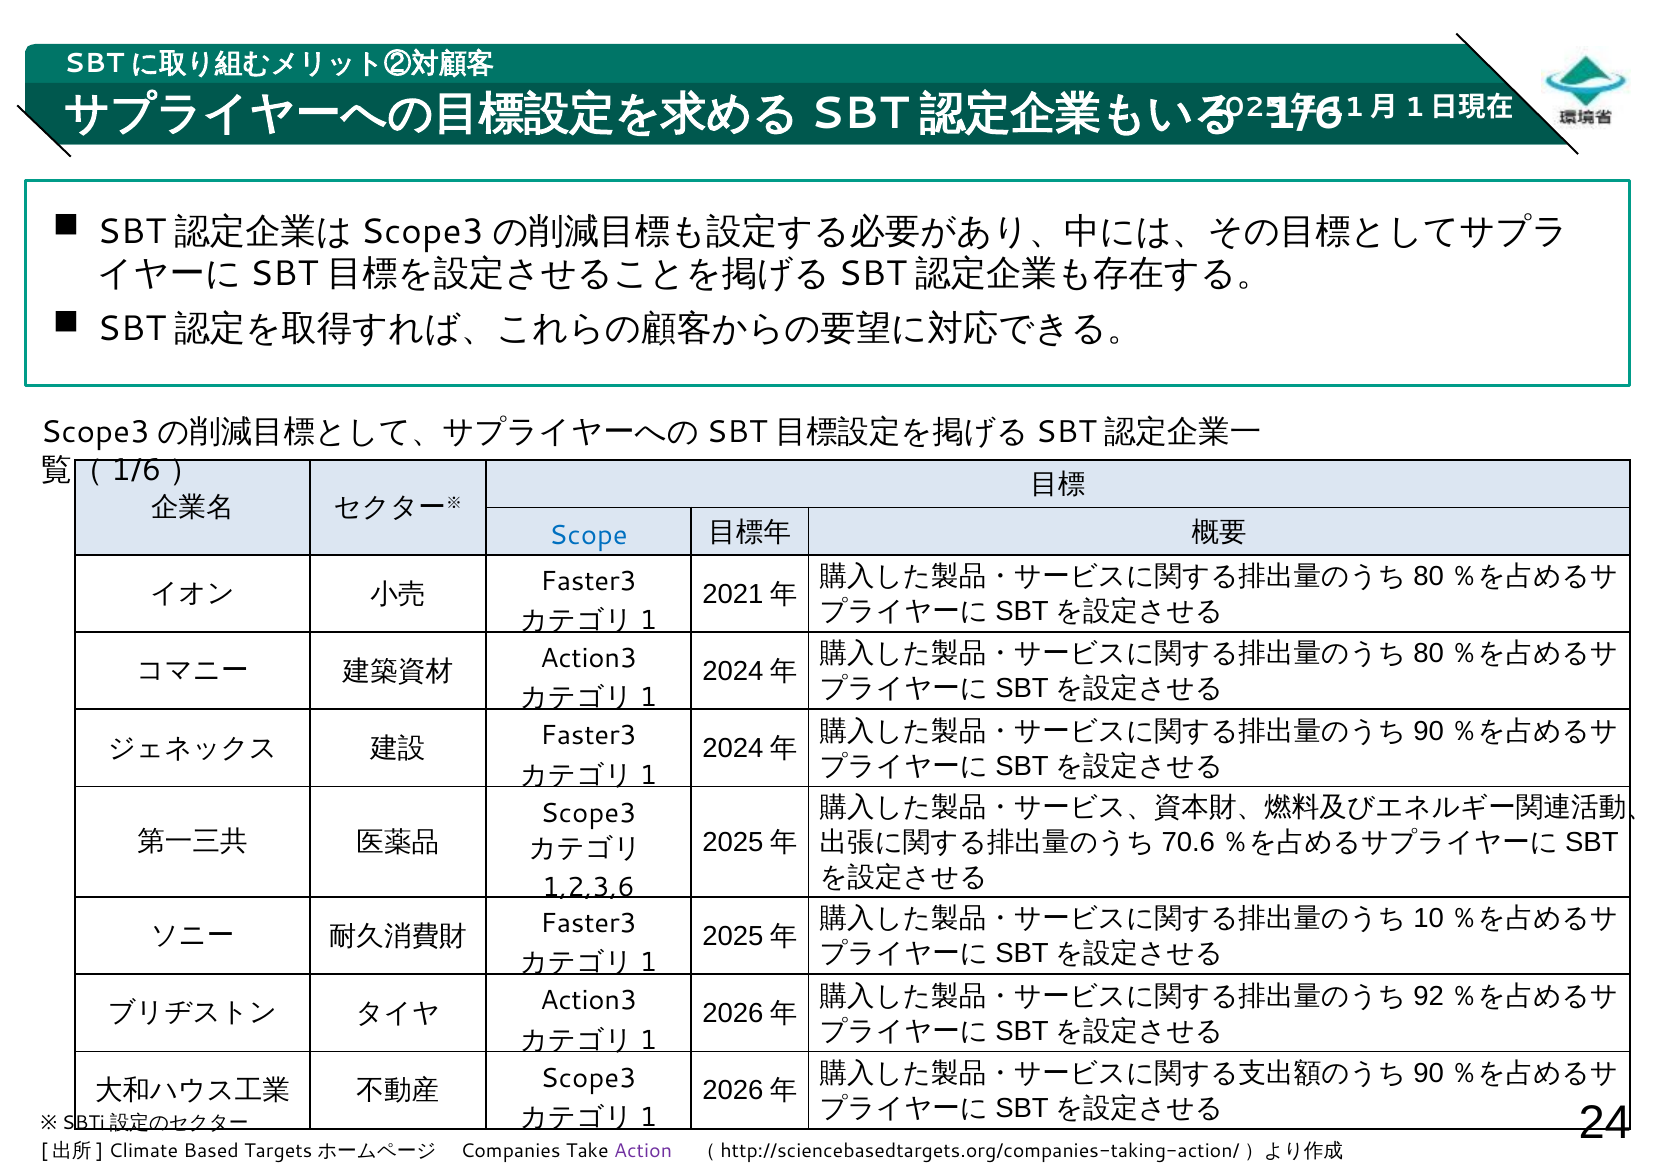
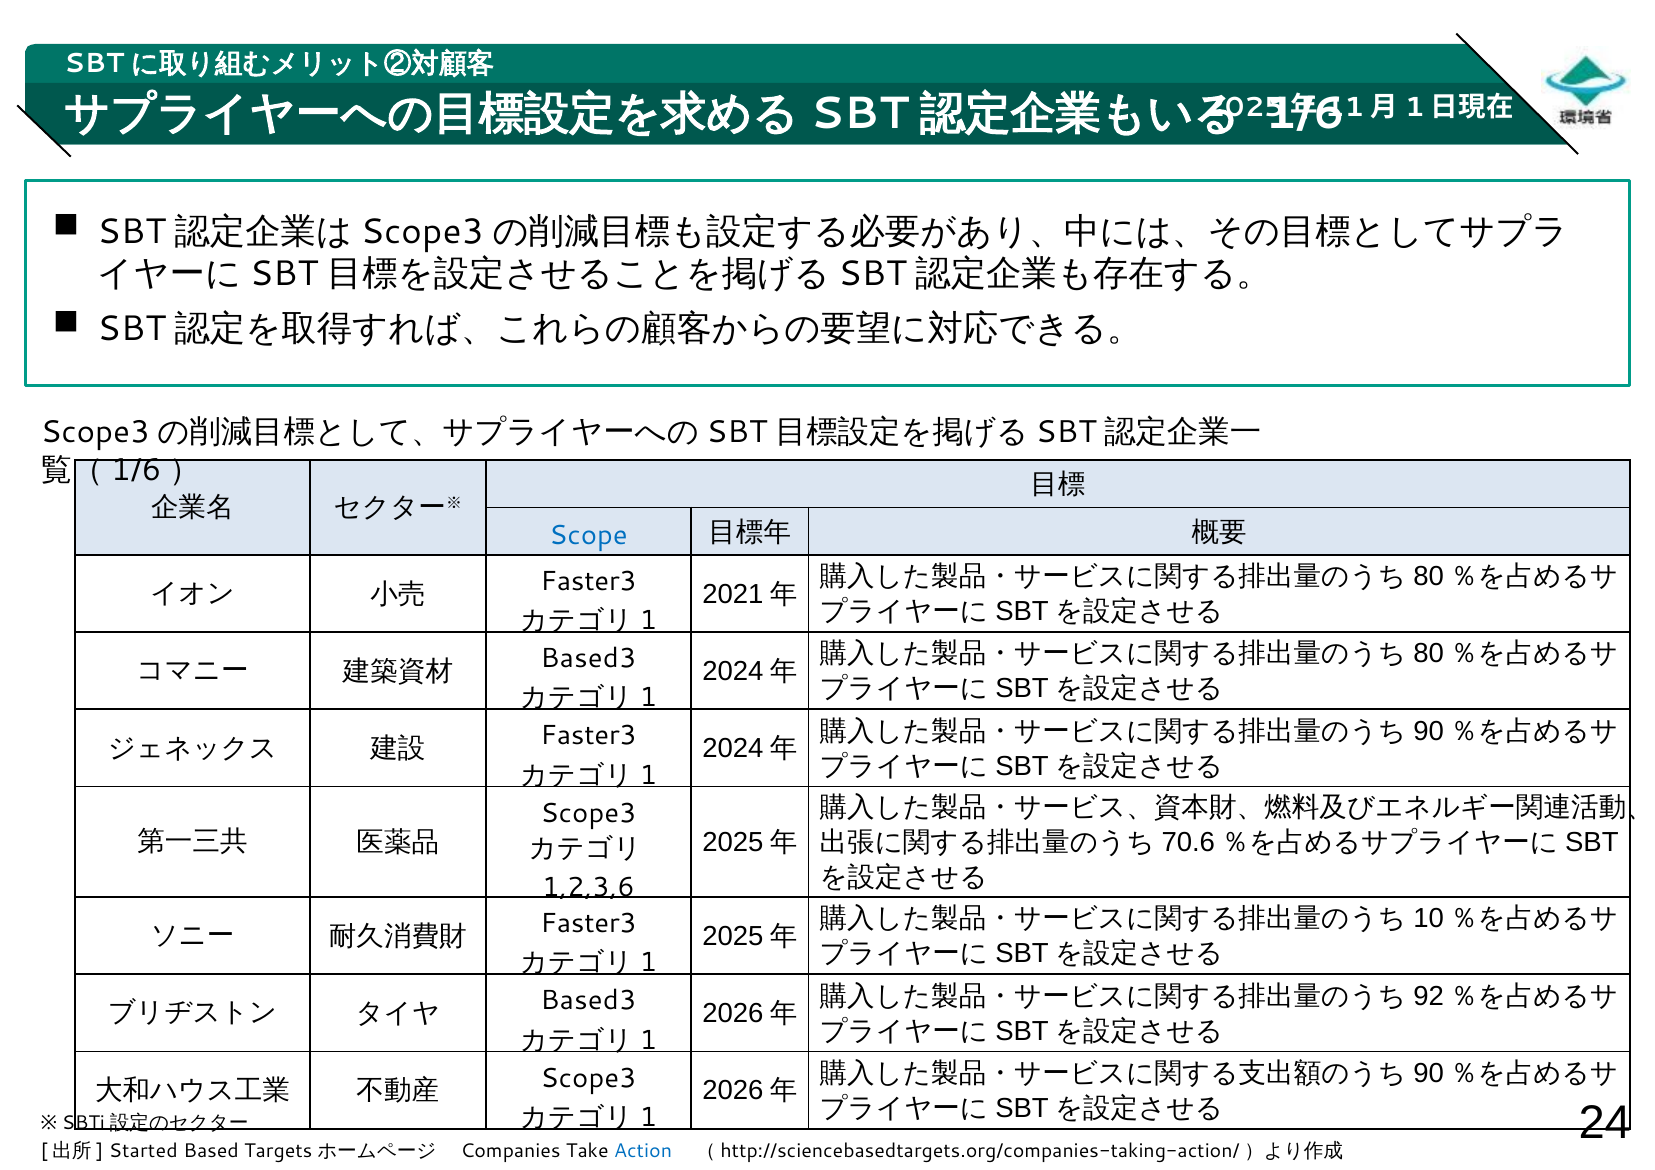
Action3 at (589, 659): Action3 -> Based3
Action3 at (589, 1001): Action3 -> Based3
Climate: Climate -> Started
Action colour: purple -> blue
